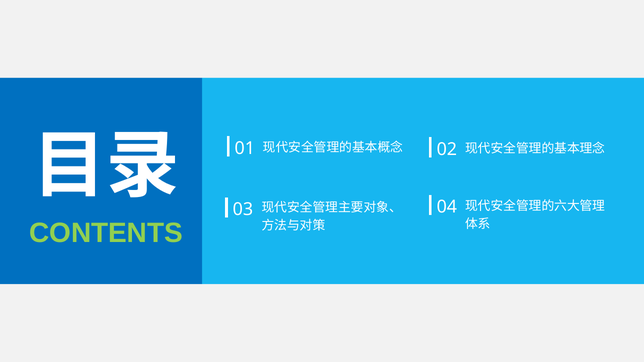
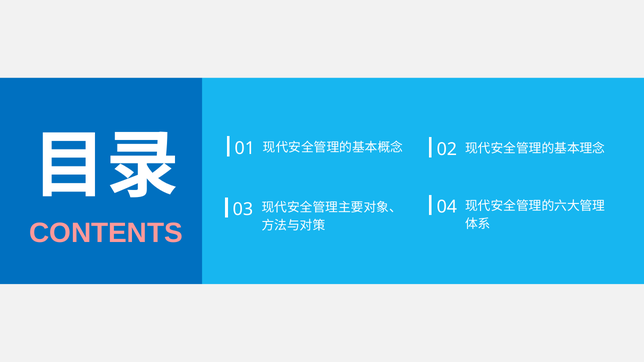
CONTENTS colour: light green -> pink
